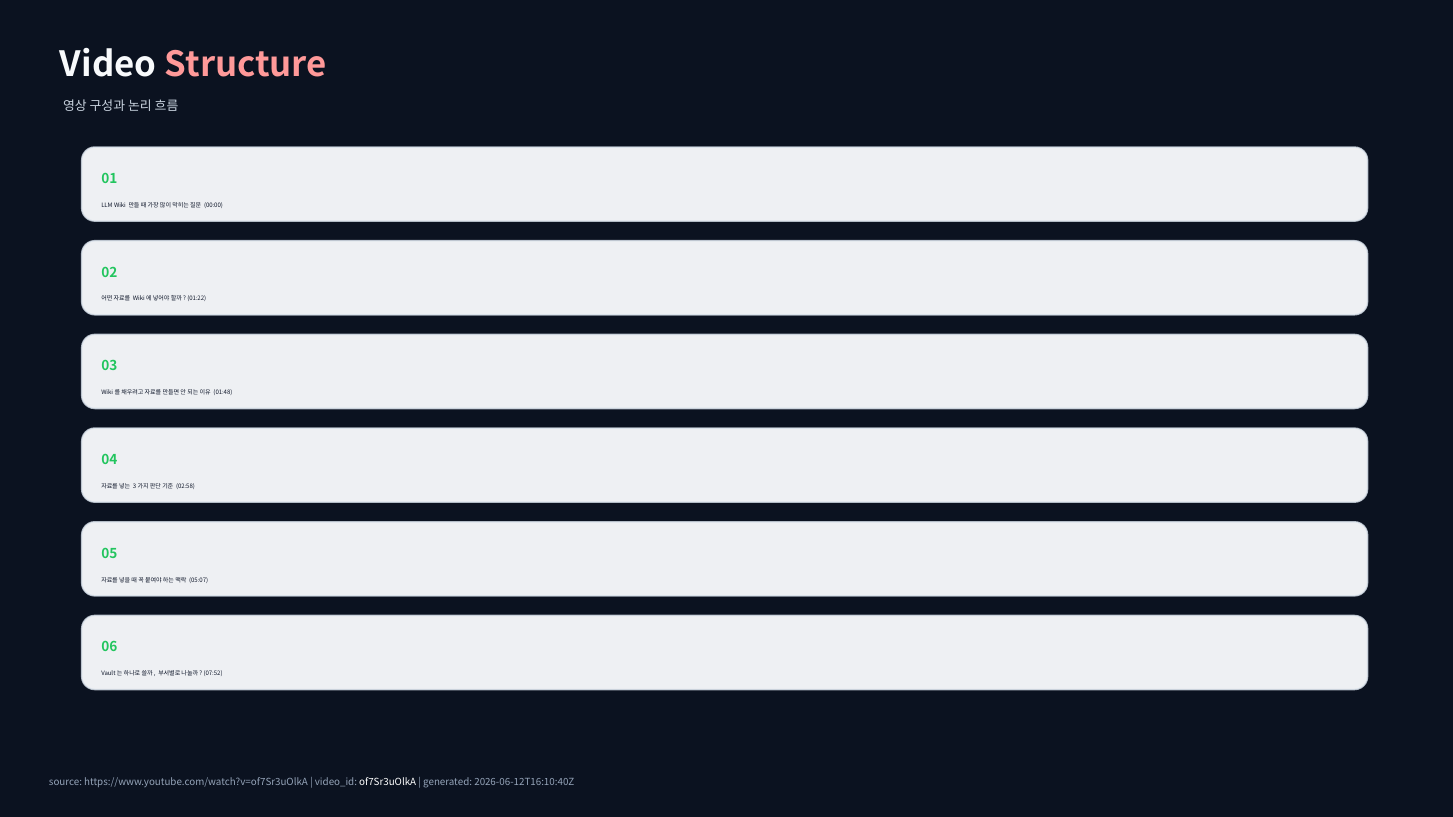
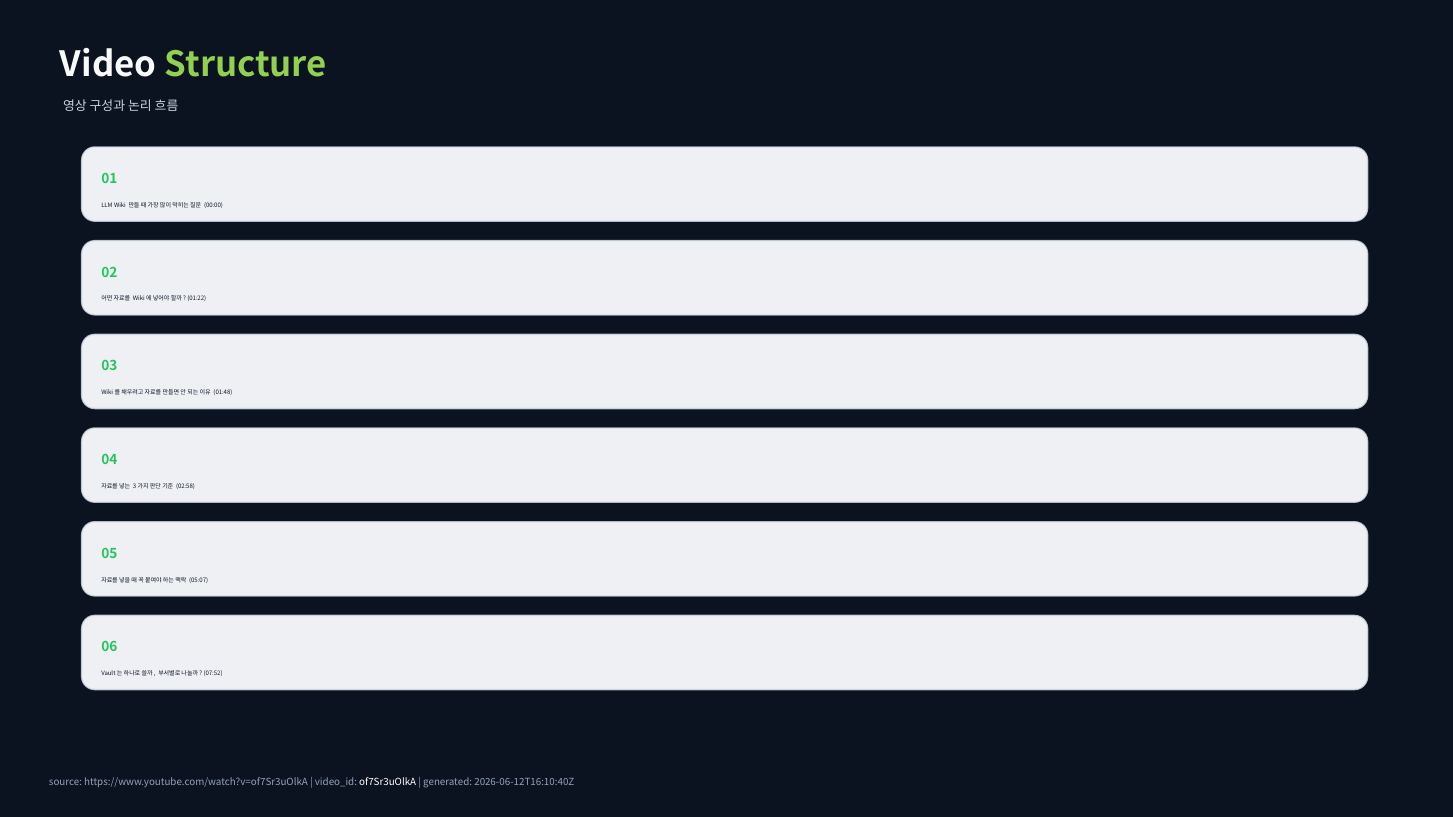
Structure colour: pink -> light green
